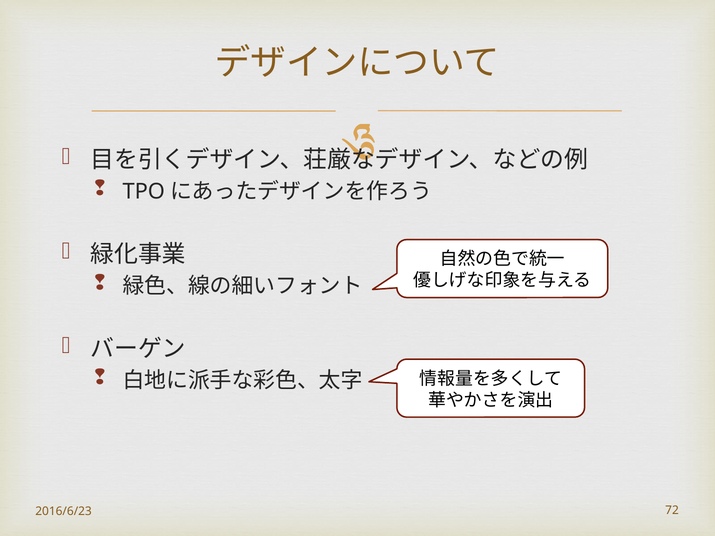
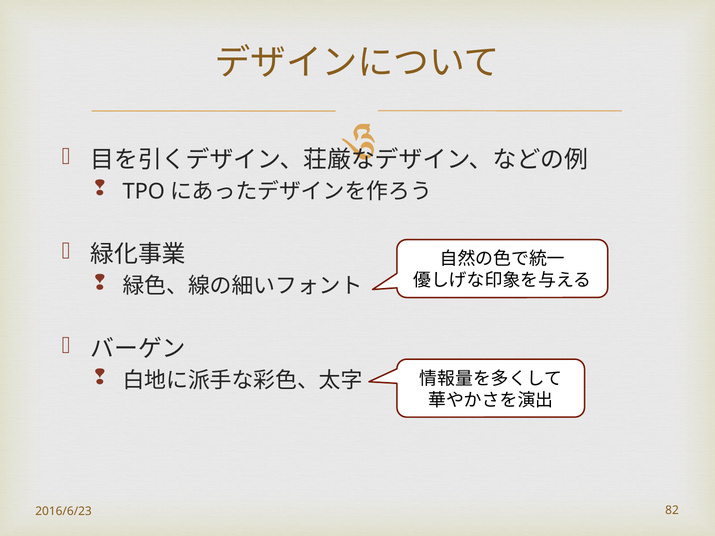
72: 72 -> 82
